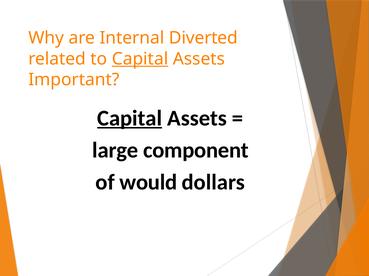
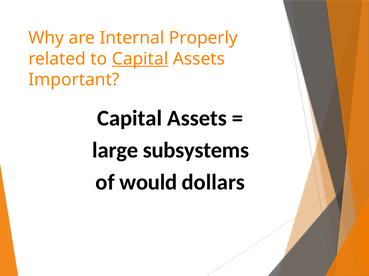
Diverted: Diverted -> Properly
Capital at (130, 118) underline: present -> none
component: component -> subsystems
